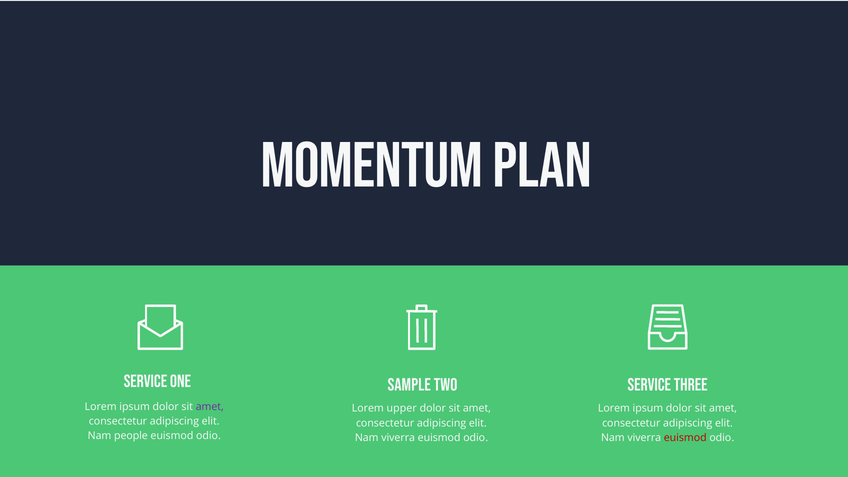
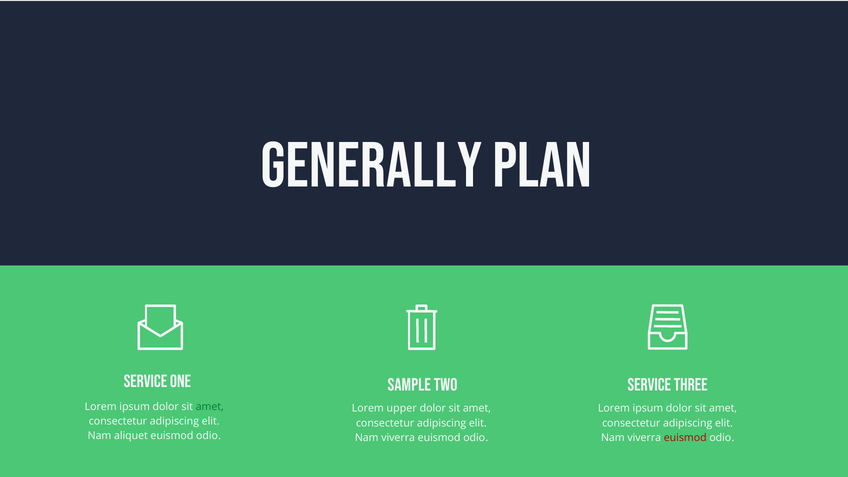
MOMENTUM: MOMENTUM -> GENERALLY
amet at (210, 407) colour: purple -> green
people: people -> aliquet
